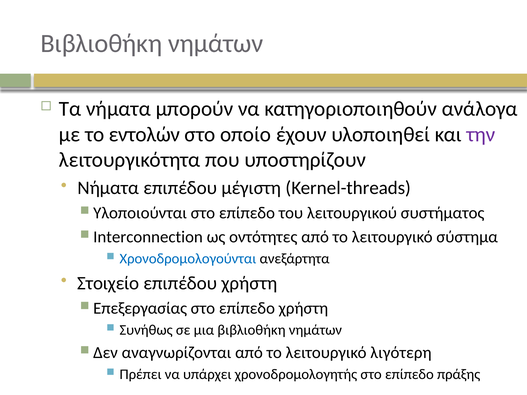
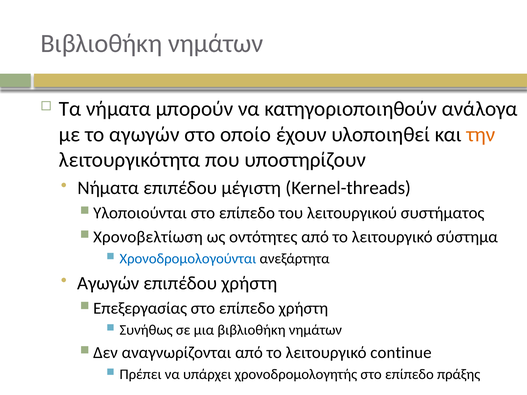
το εντολών: εντολών -> αγωγών
την colour: purple -> orange
Interconnection: Interconnection -> Χρονοβελτίωση
Στοιχείο at (108, 283): Στοιχείο -> Αγωγών
λιγότερη: λιγότερη -> continue
